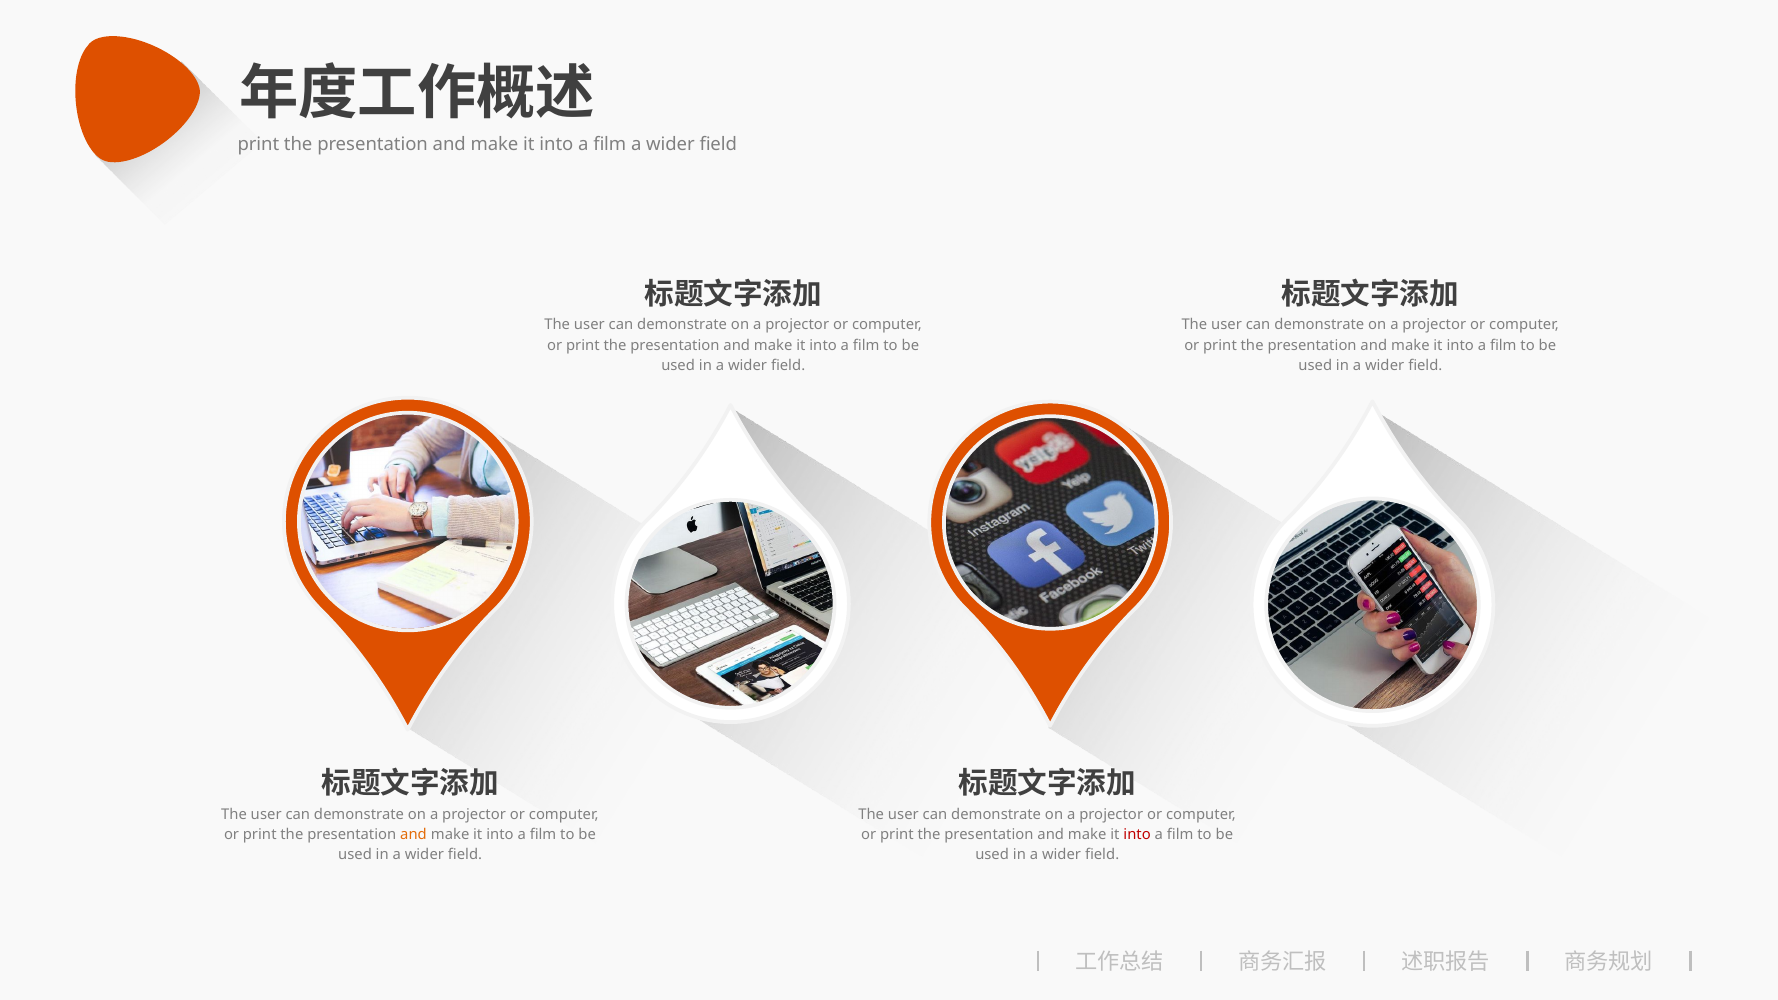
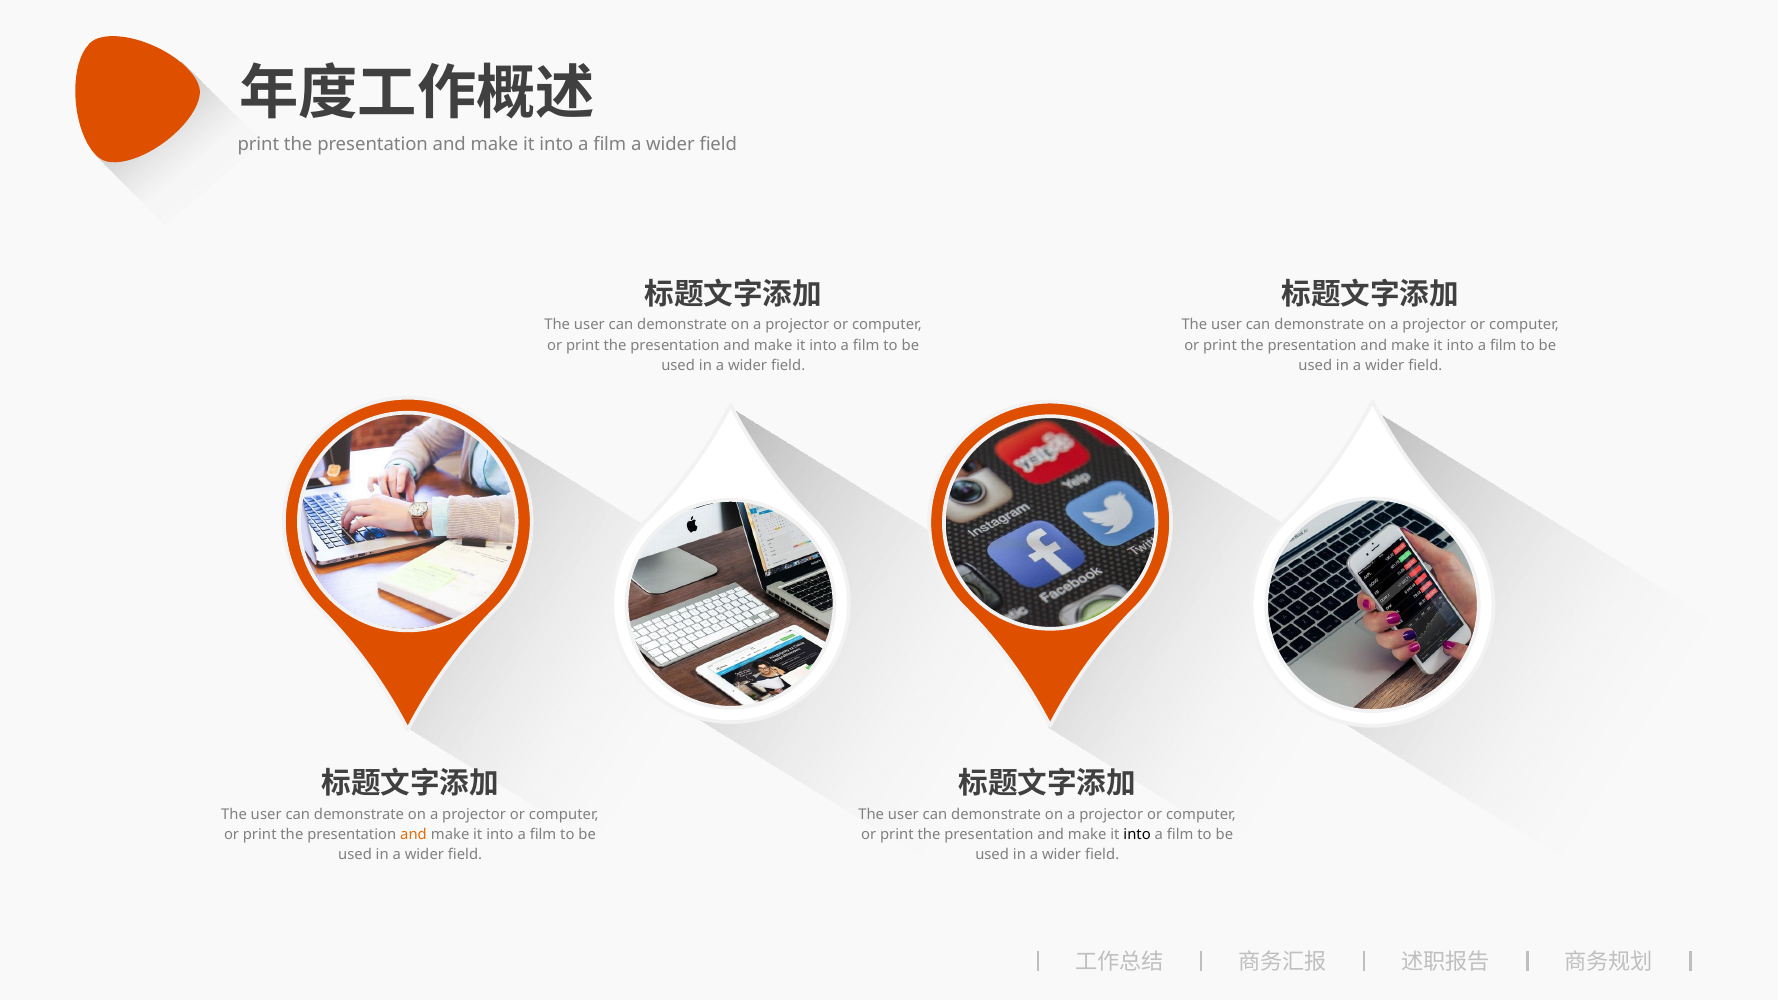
into at (1137, 835) colour: red -> black
